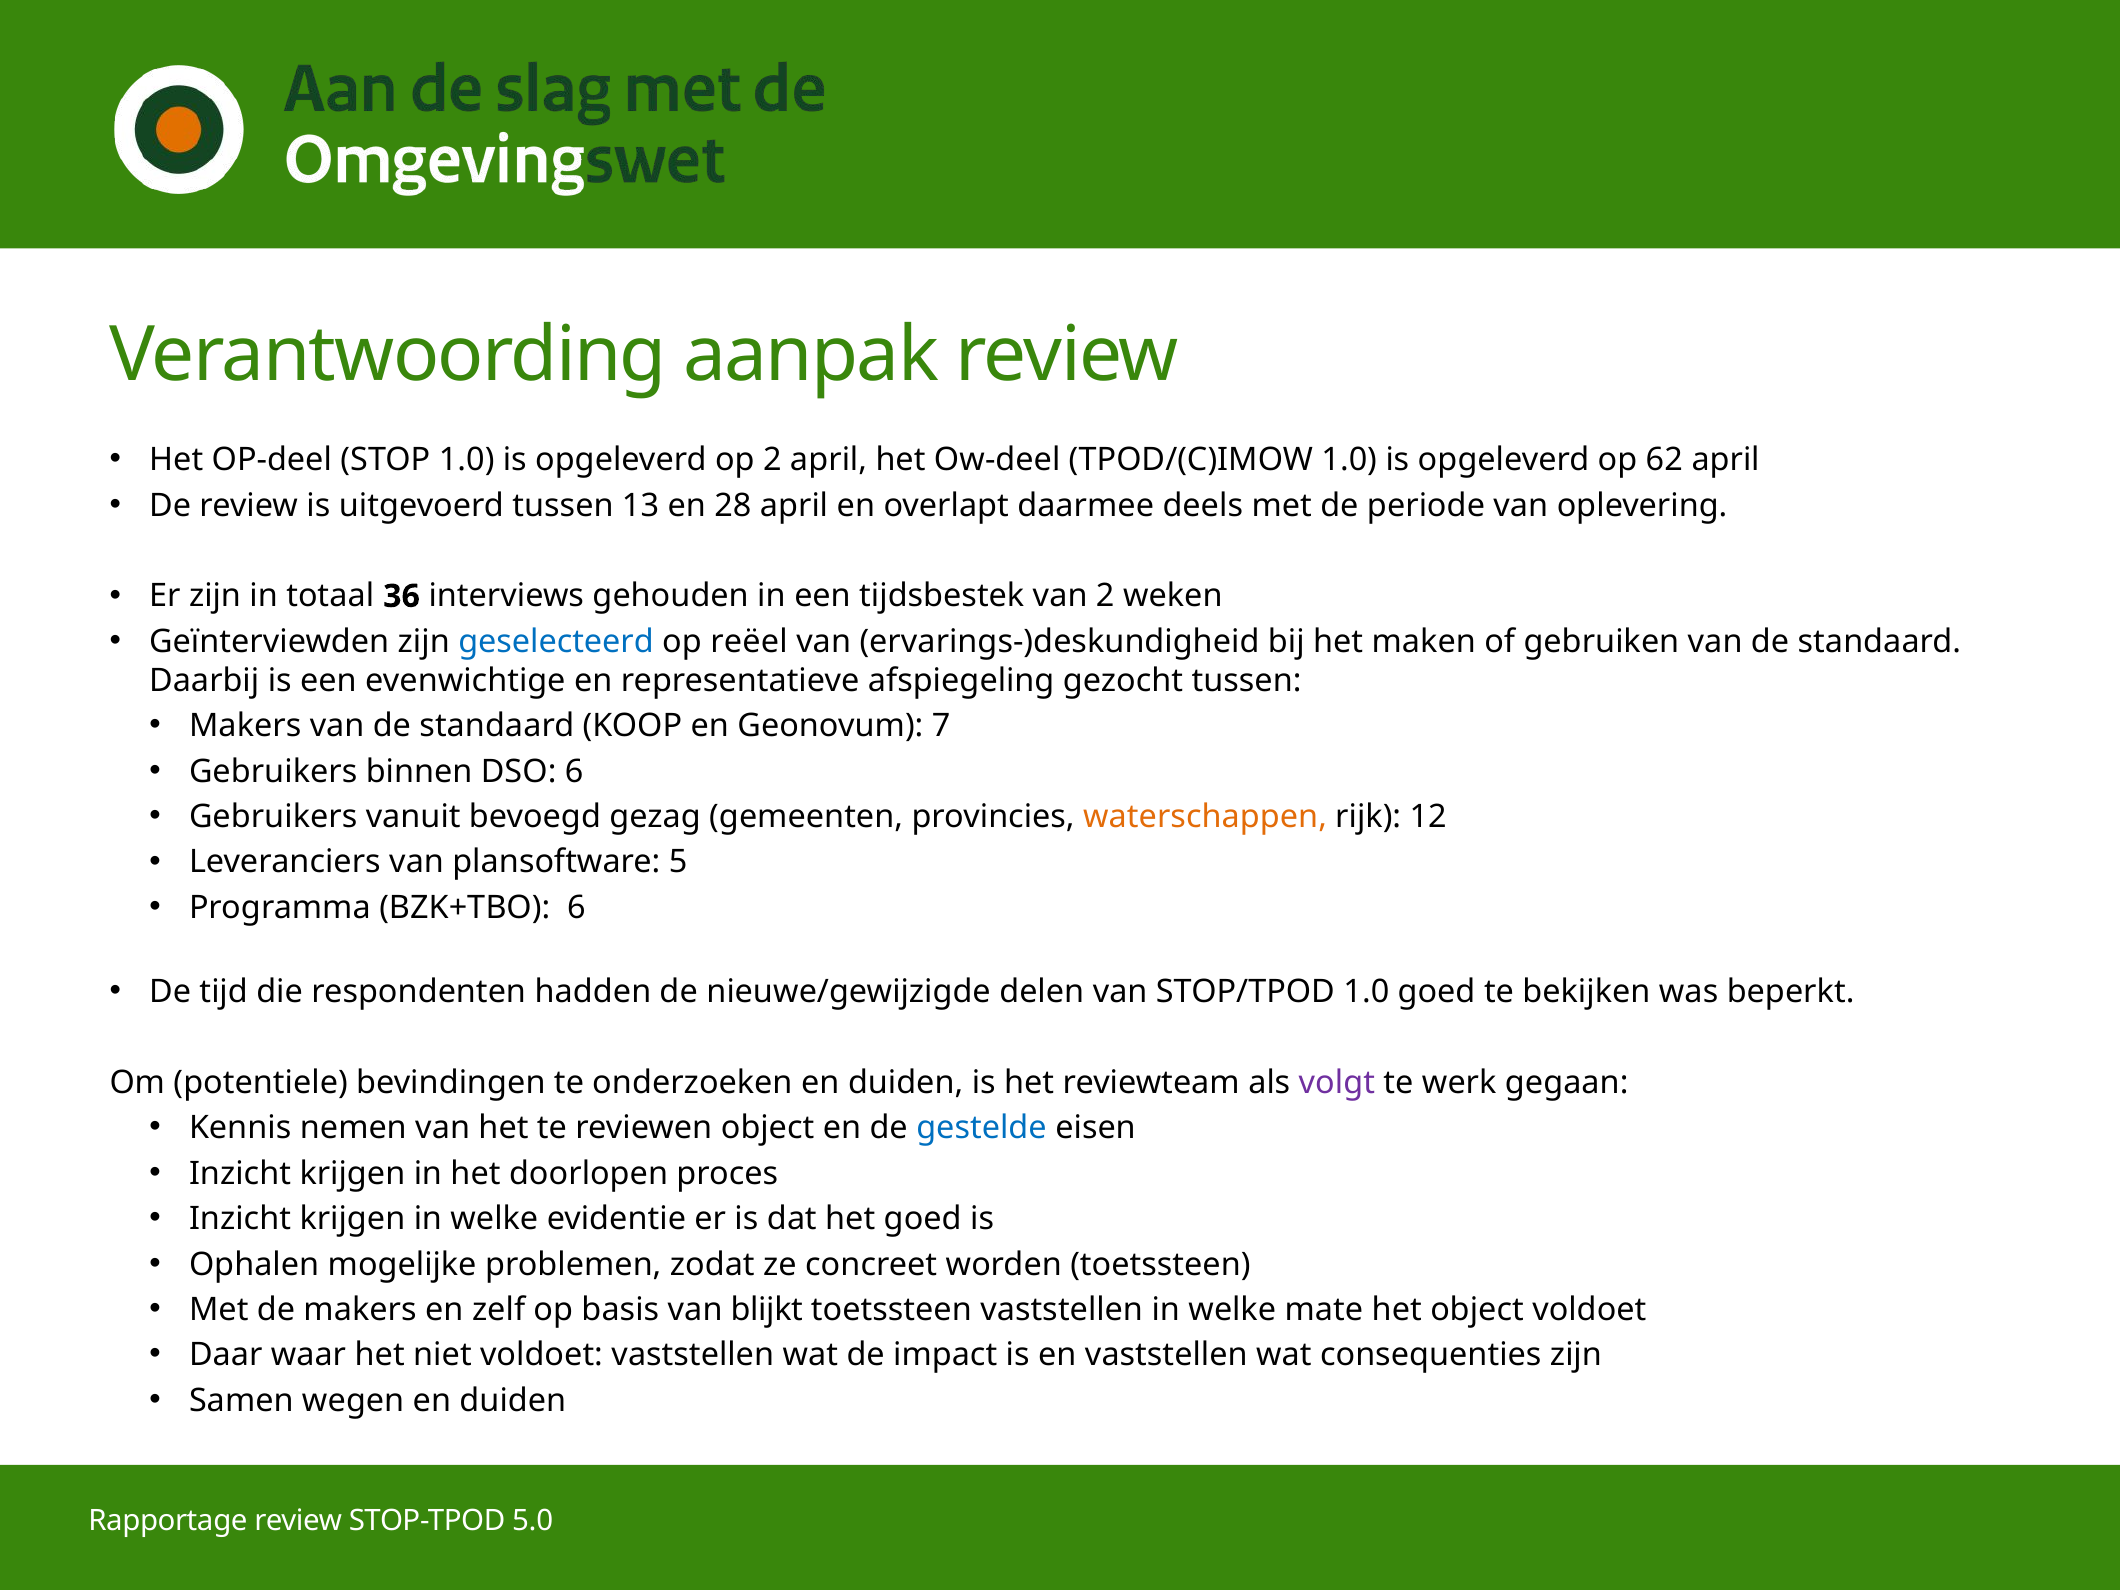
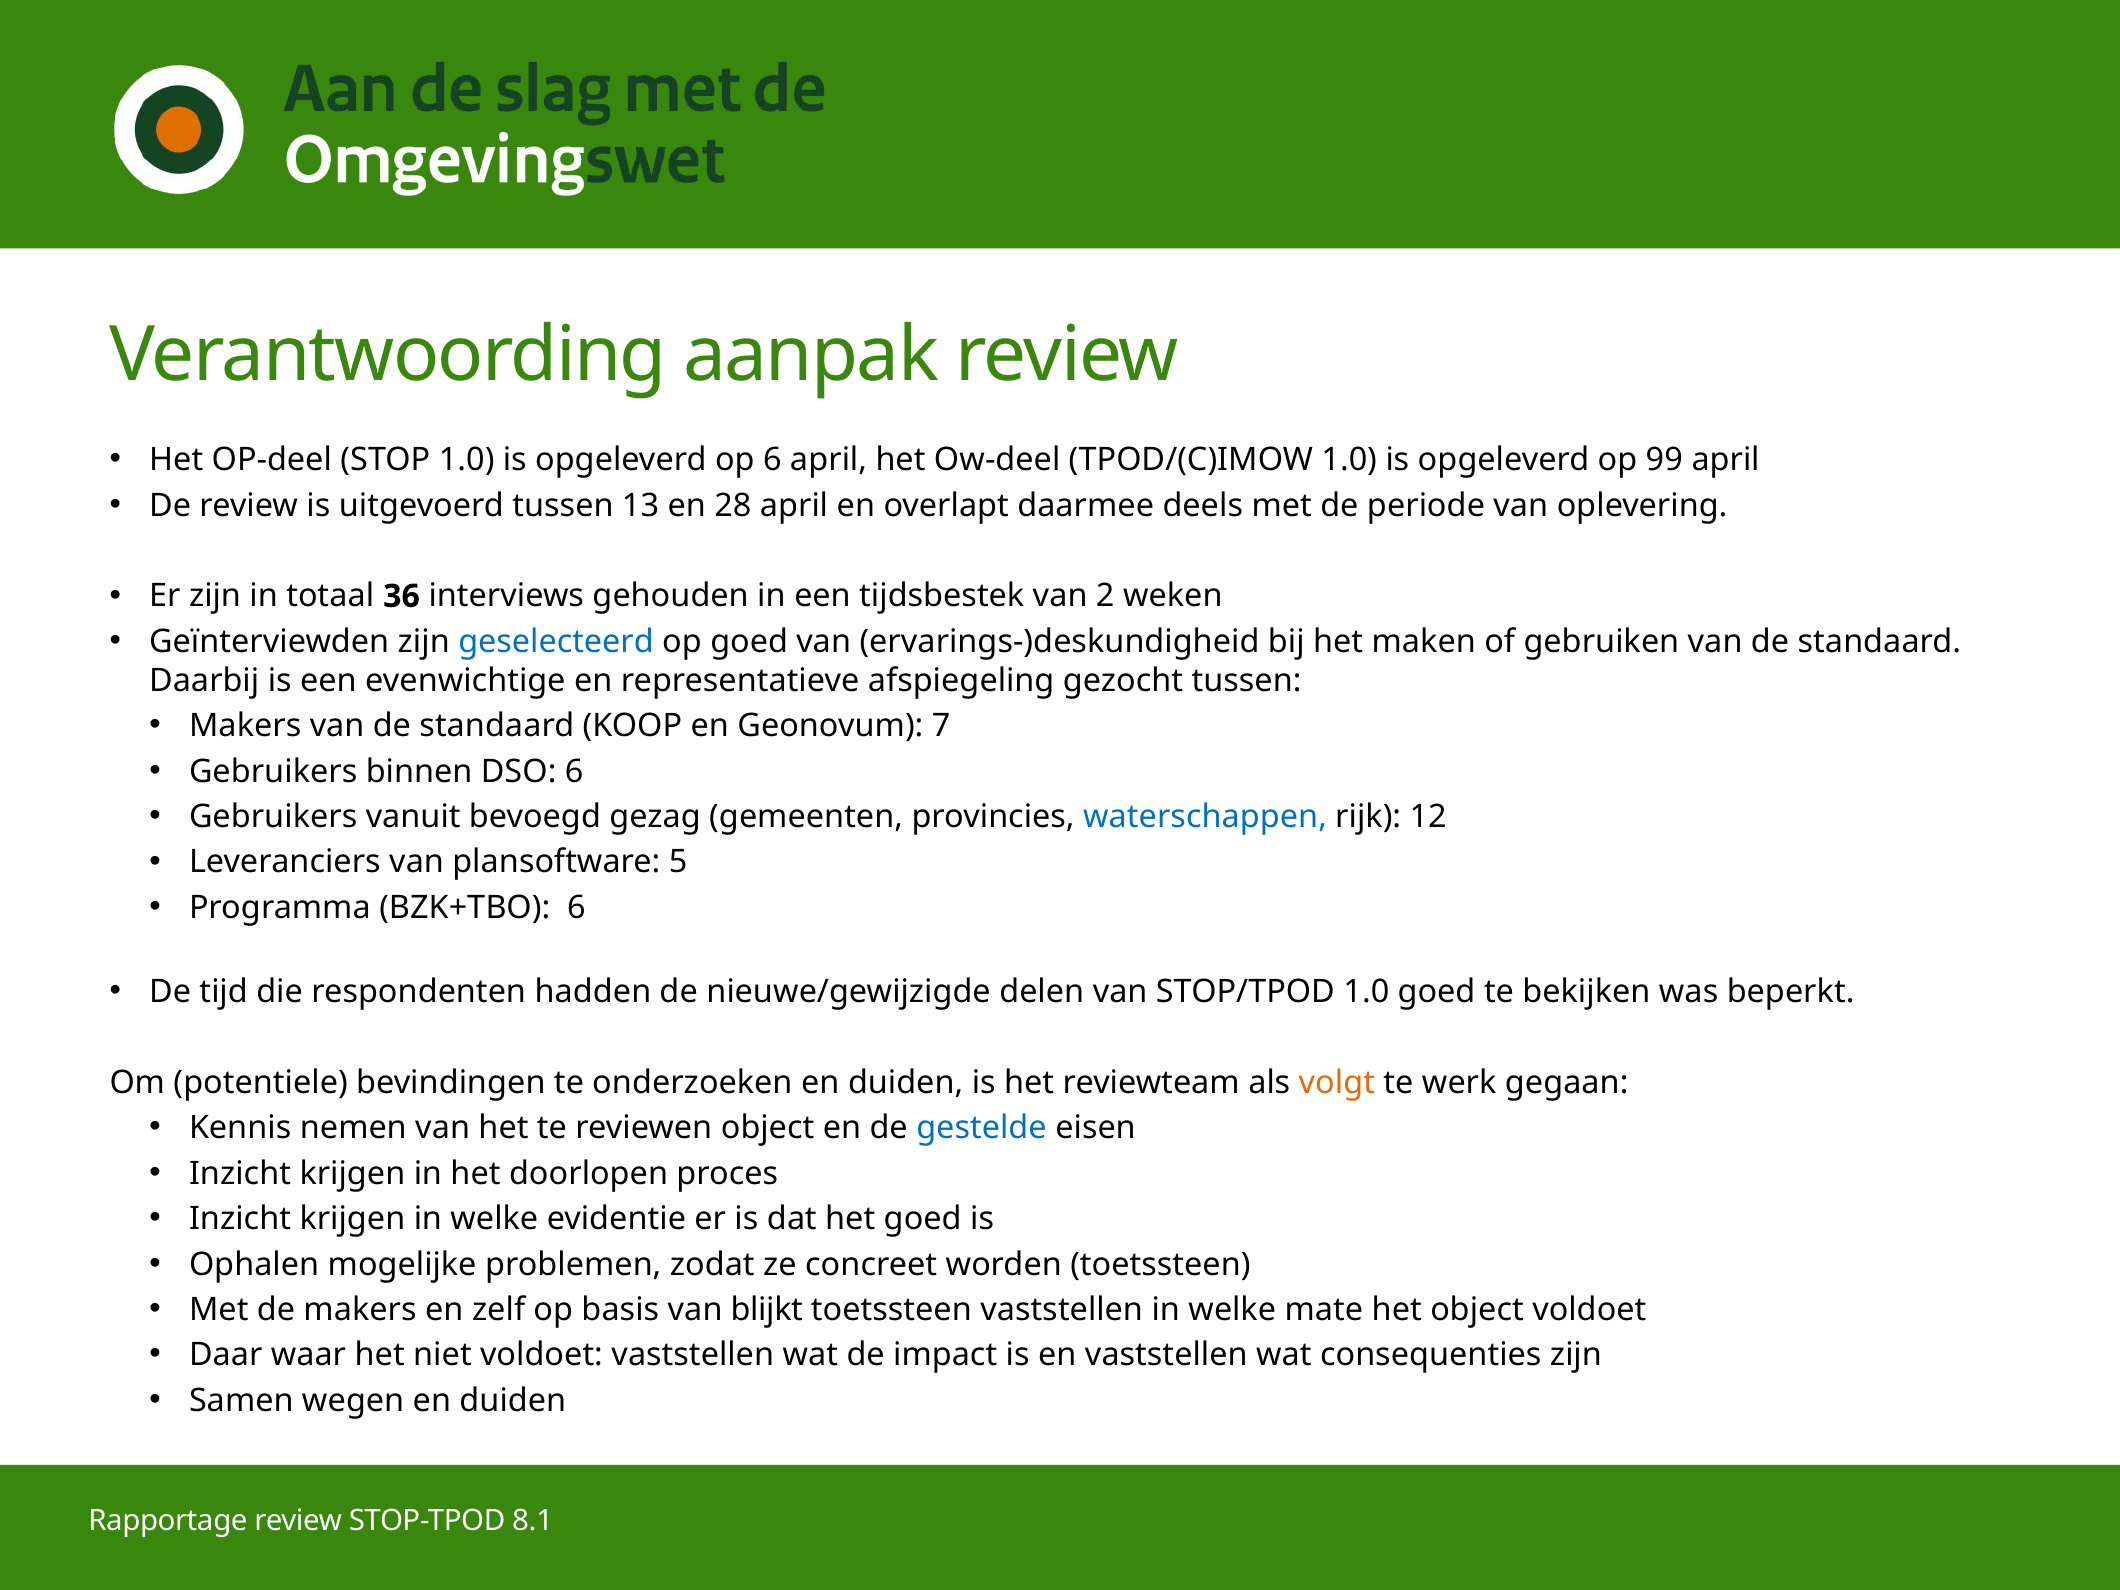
op 2: 2 -> 6
62: 62 -> 99
op reëel: reëel -> goed
waterschappen colour: orange -> blue
volgt colour: purple -> orange
5.0: 5.0 -> 8.1
